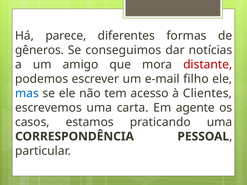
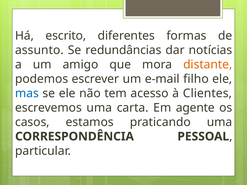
parece: parece -> escrito
gêneros: gêneros -> assunto
conseguimos: conseguimos -> redundâncias
distante colour: red -> orange
